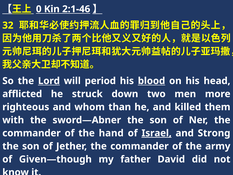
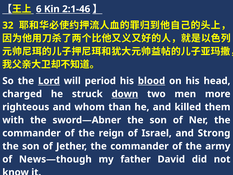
0: 0 -> 6
afflicted: afflicted -> charged
down underline: none -> present
hand: hand -> reign
Israel underline: present -> none
Given—though: Given—though -> News—though
